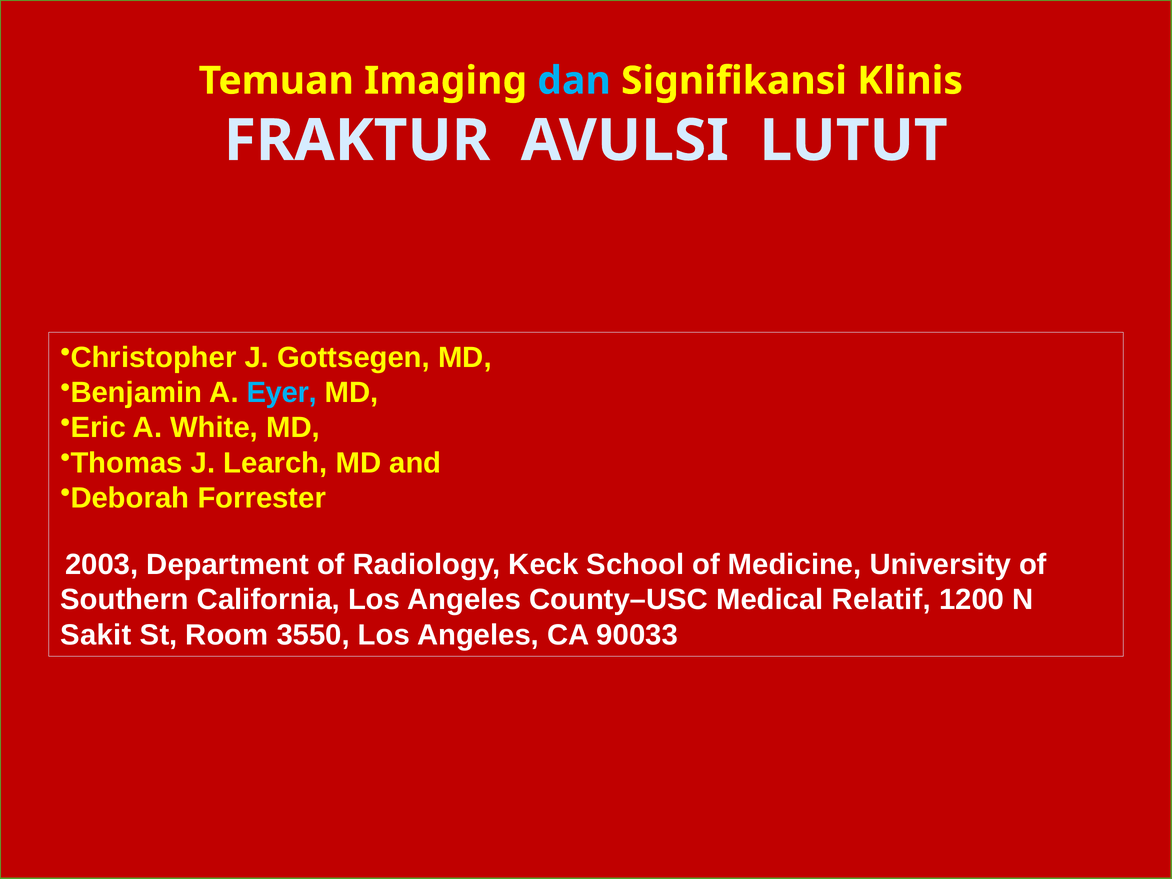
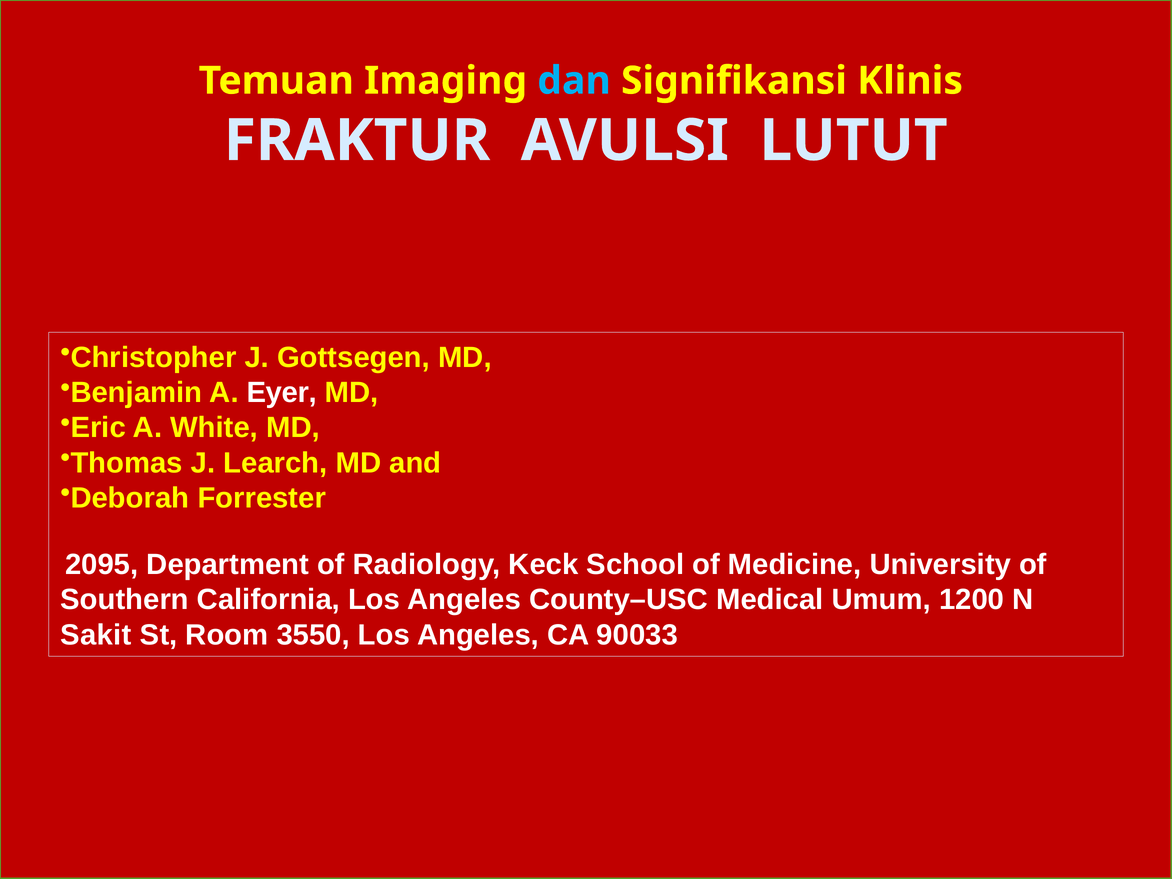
Eyer colour: light blue -> white
2003: 2003 -> 2095
Relatif: Relatif -> Umum
